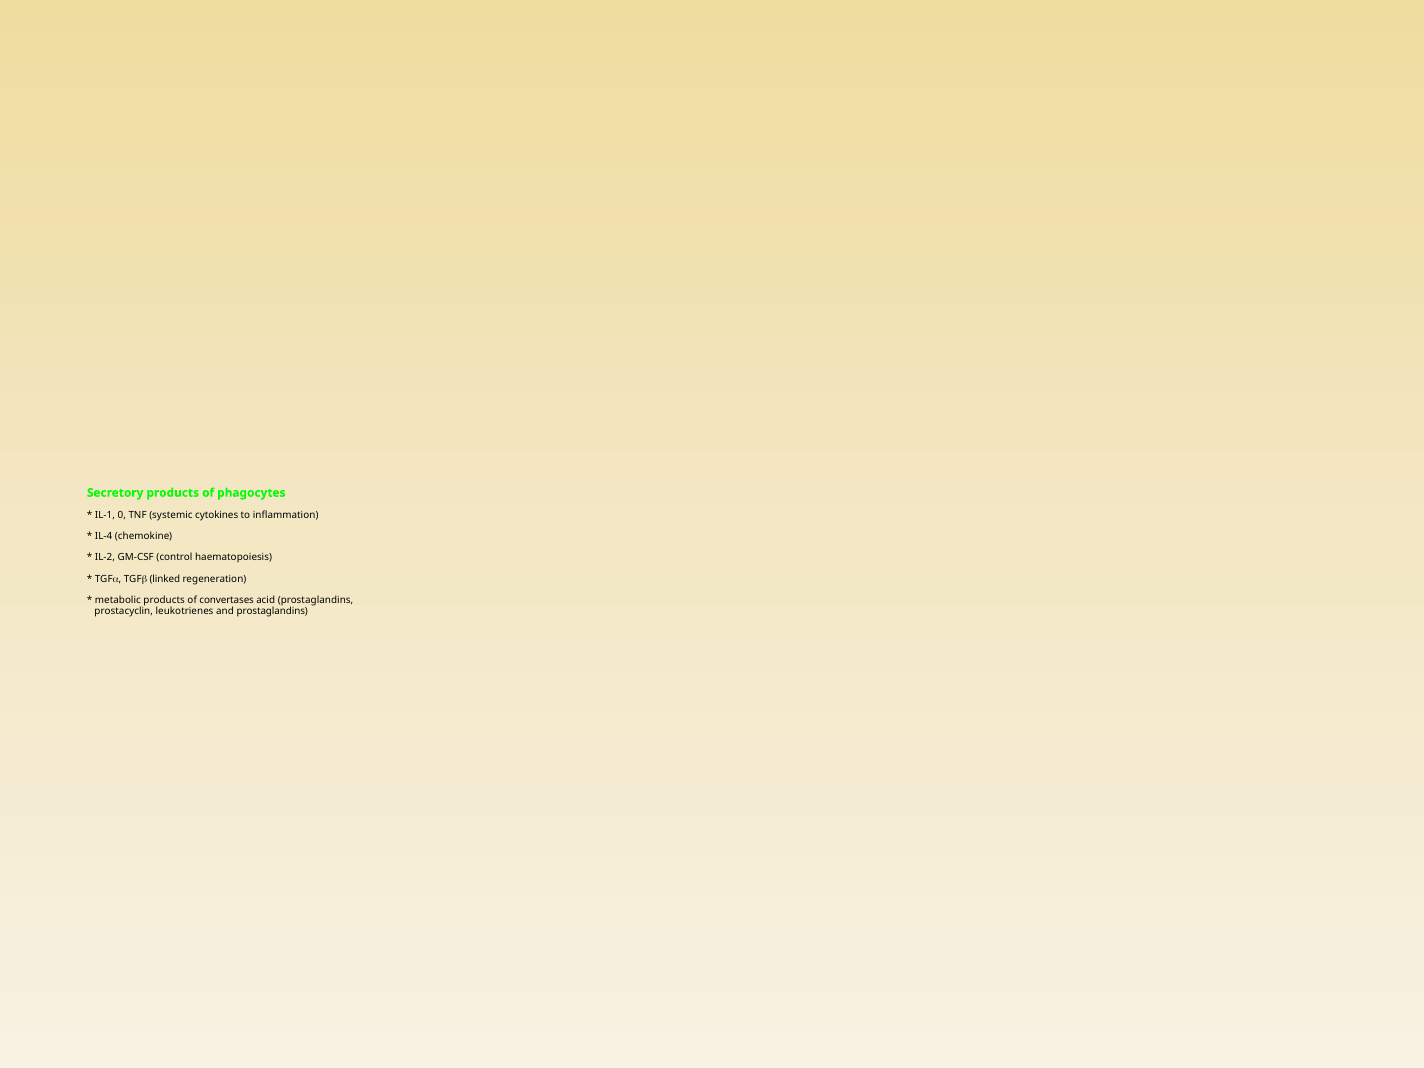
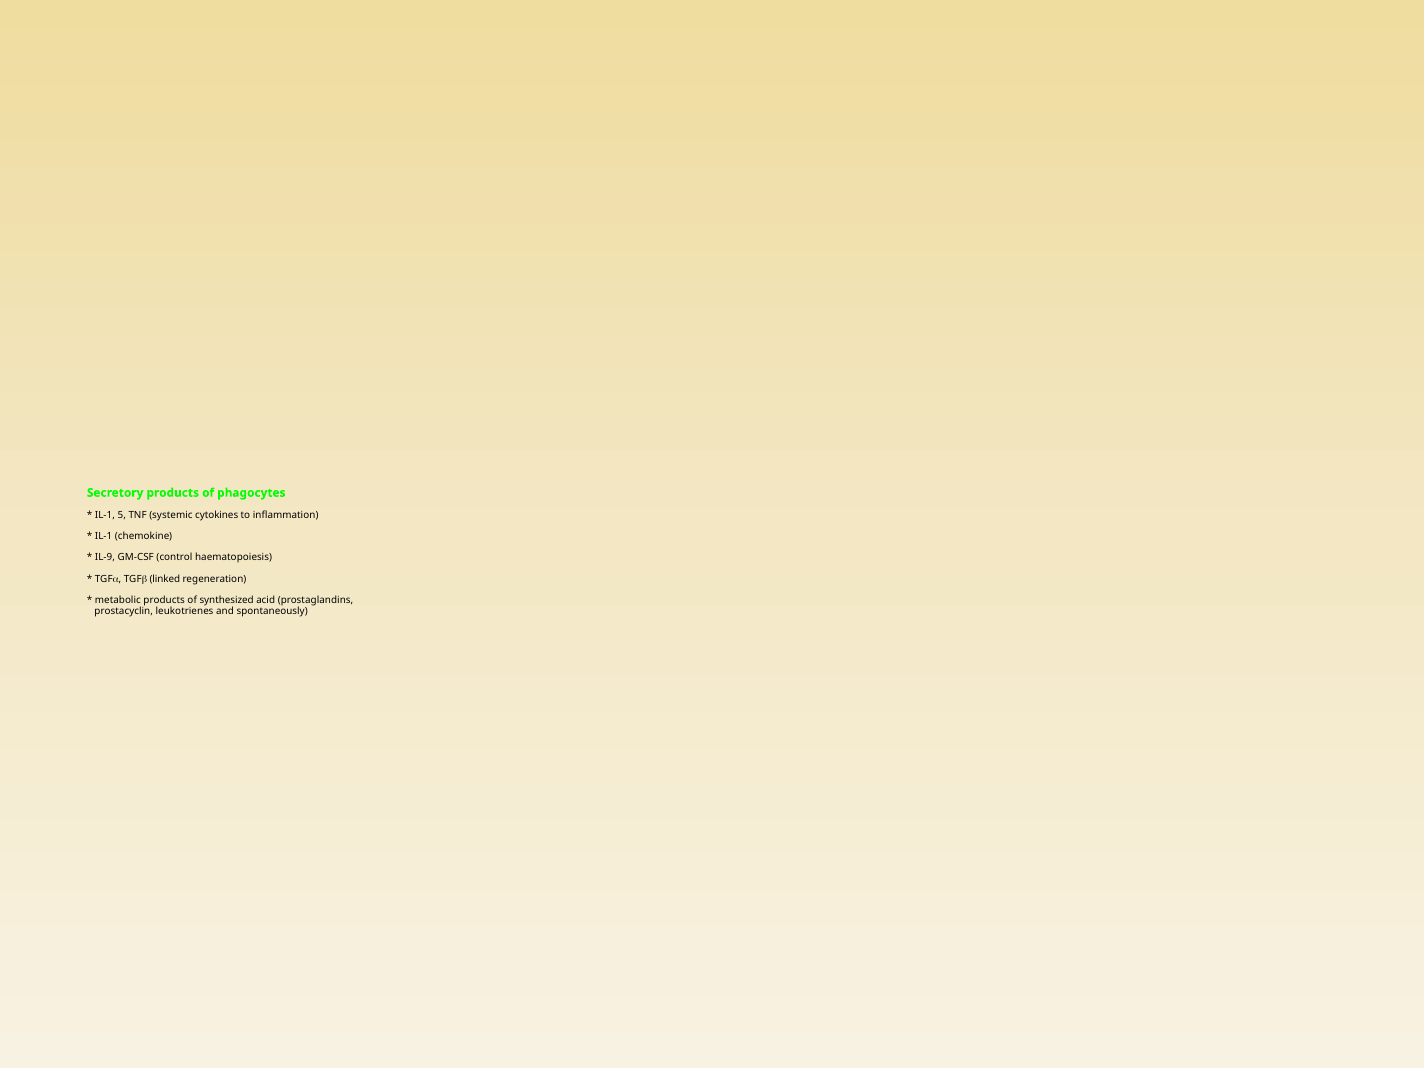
0: 0 -> 5
IL-4 at (104, 536): IL-4 -> IL-1
IL-2: IL-2 -> IL-9
convertases: convertases -> synthesized
and prostaglandins: prostaglandins -> spontaneously
